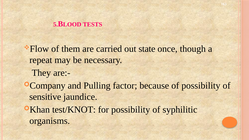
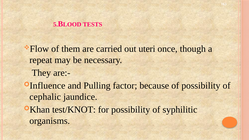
state: state -> uteri
Company: Company -> Influence
sensitive: sensitive -> cephalic
